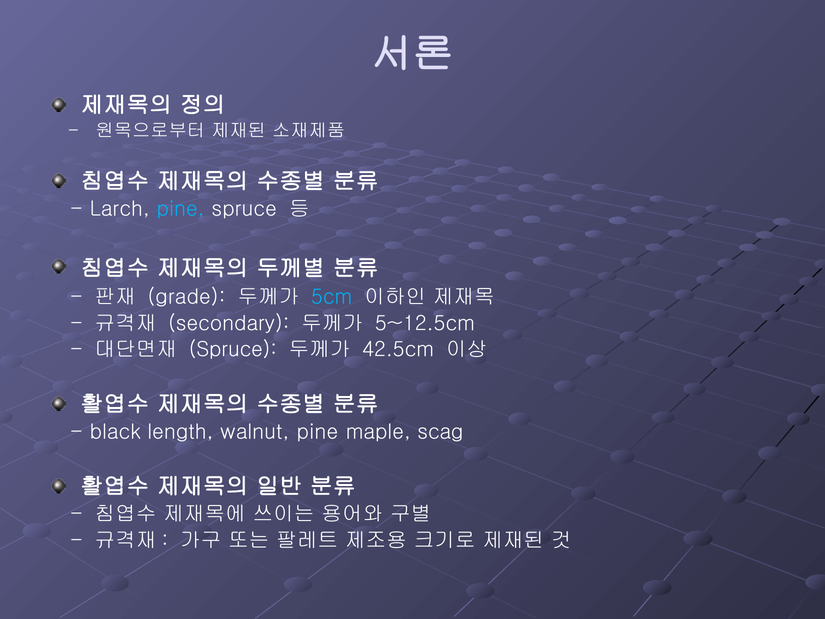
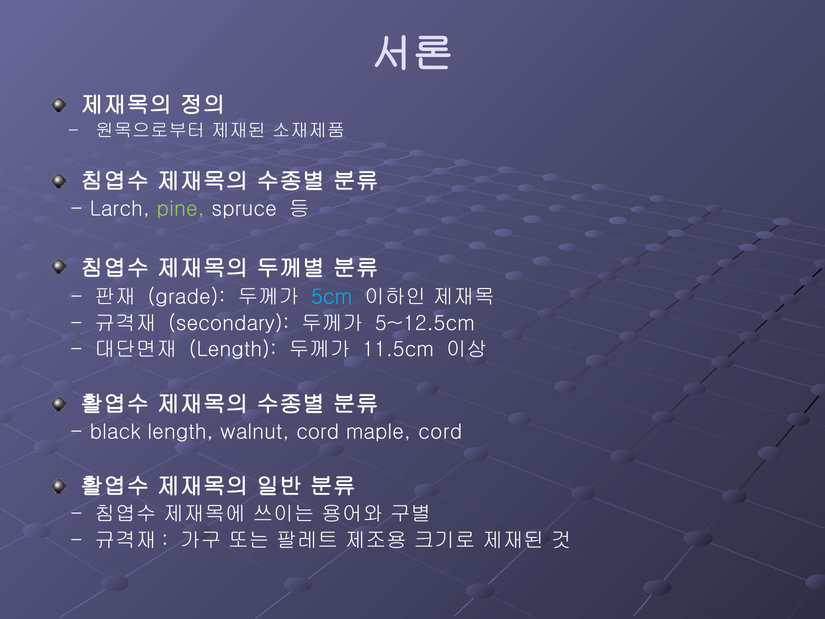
pine at (181, 209) colour: light blue -> light green
Spruce at (233, 350): Spruce -> Length
42.5cm: 42.5cm -> 11.5cm
walnut pine: pine -> cord
maple scag: scag -> cord
